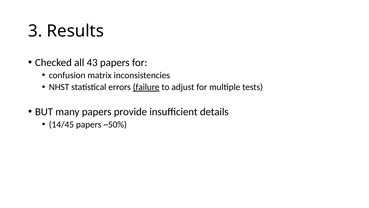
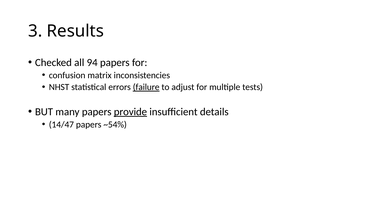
43: 43 -> 94
provide underline: none -> present
14/45: 14/45 -> 14/47
~50%: ~50% -> ~54%
